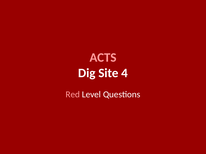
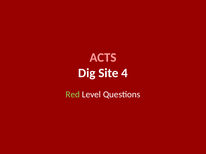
Red colour: pink -> light green
